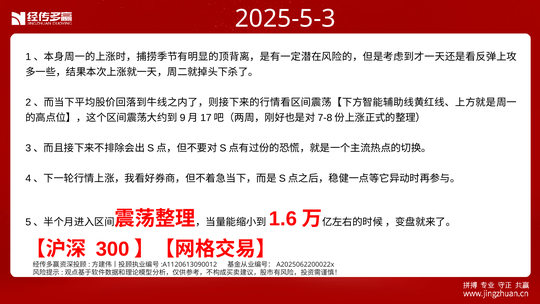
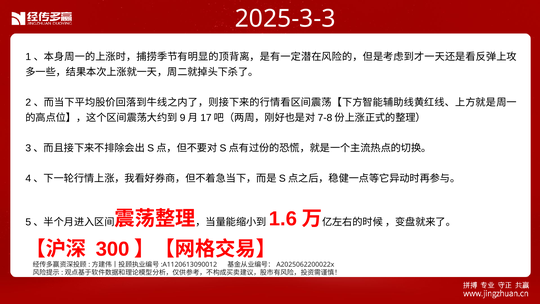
2025-5-3: 2025-5-3 -> 2025-3-3
